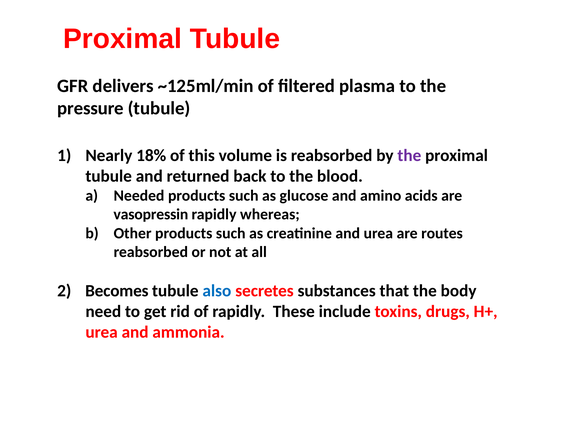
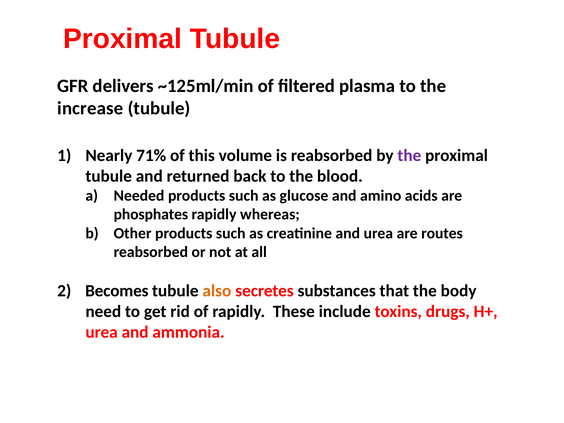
pressure: pressure -> increase
18%: 18% -> 71%
vasopressin: vasopressin -> phosphates
also colour: blue -> orange
